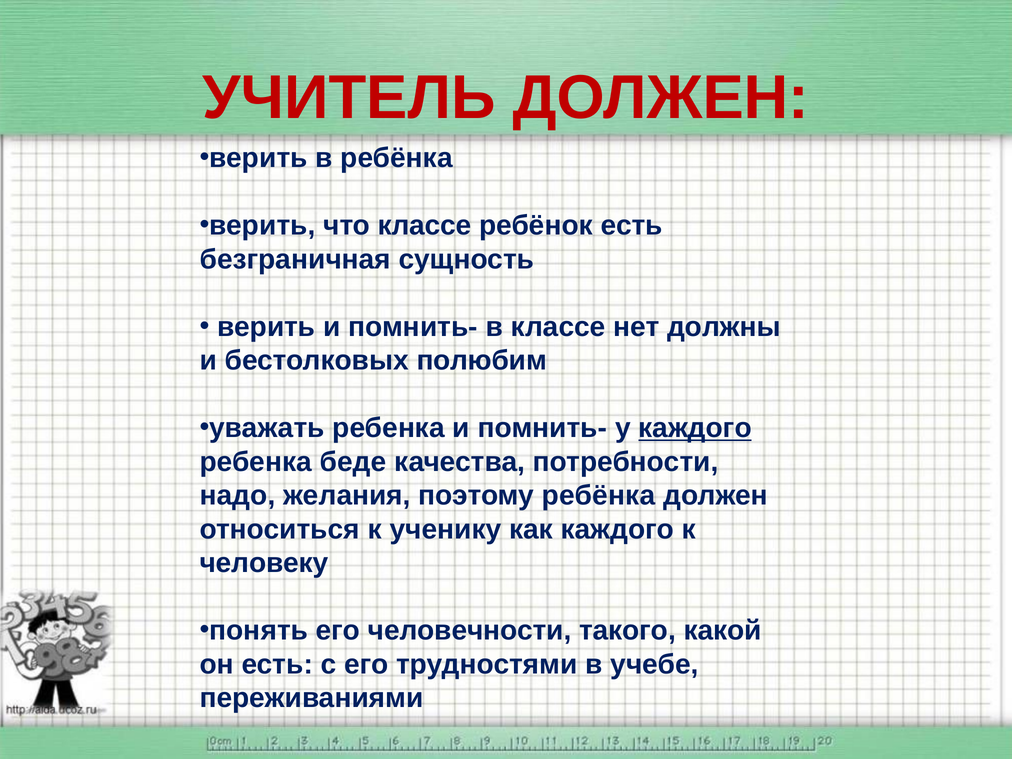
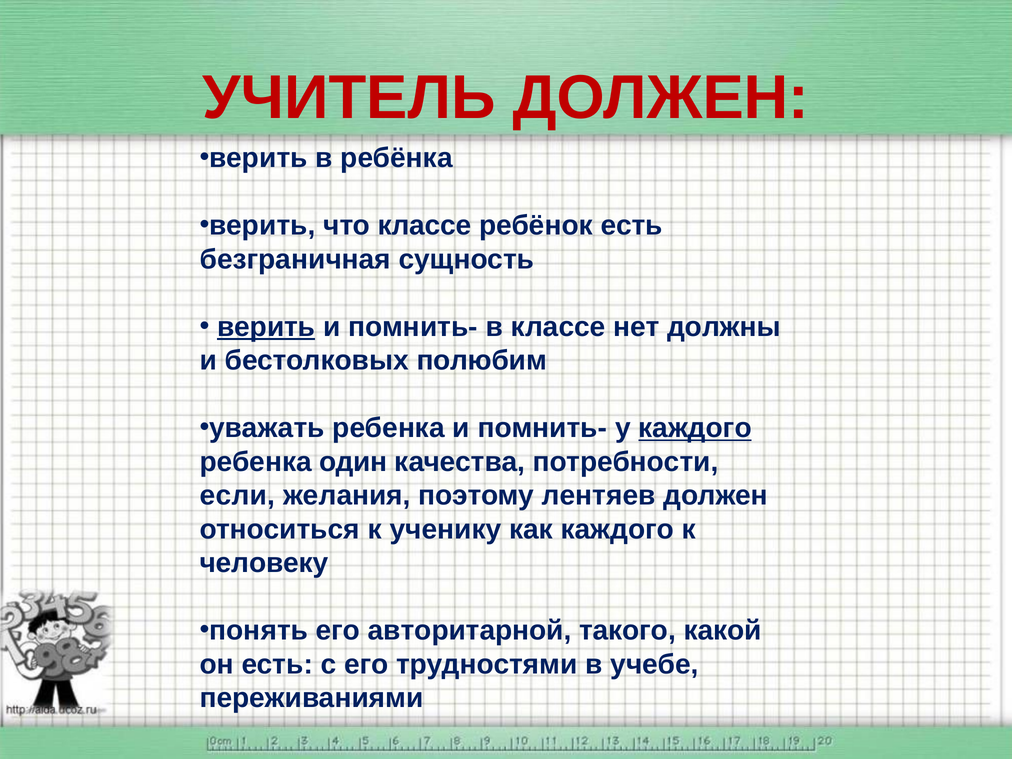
верить at (266, 327) underline: none -> present
беде: беде -> один
надо: надо -> если
поэтому ребёнка: ребёнка -> лентяев
человечности: человечности -> авторитарной
